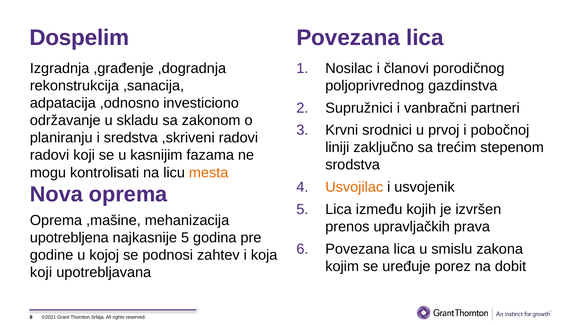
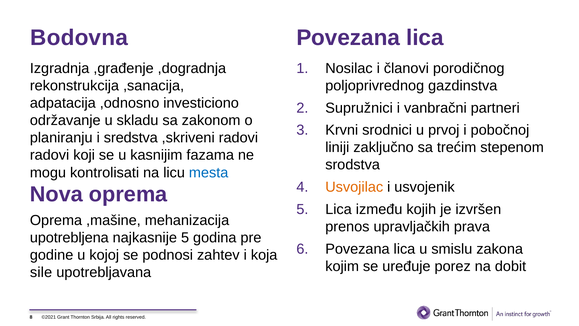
Dospelim: Dospelim -> Bodovna
mesta colour: orange -> blue
koji at (41, 272): koji -> sile
